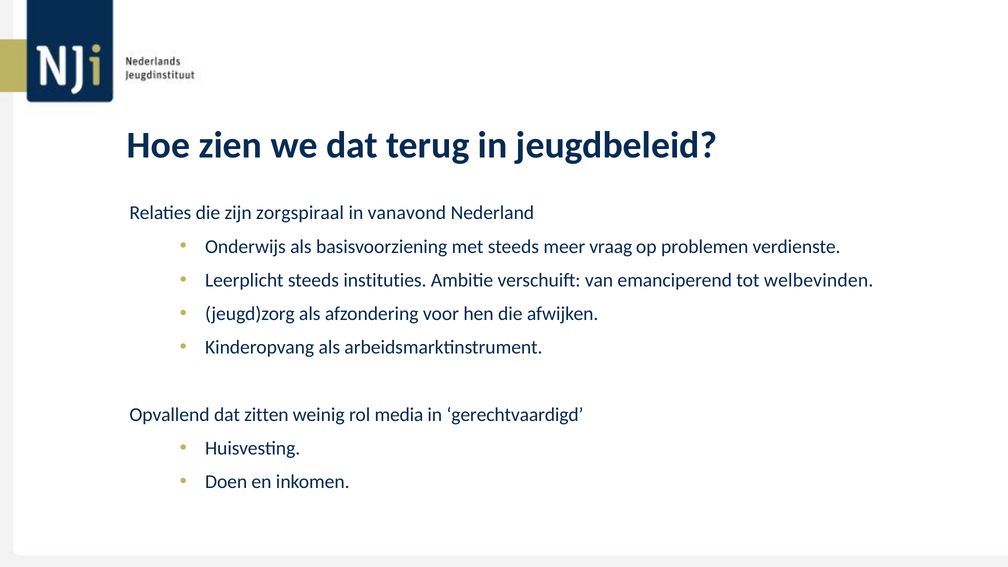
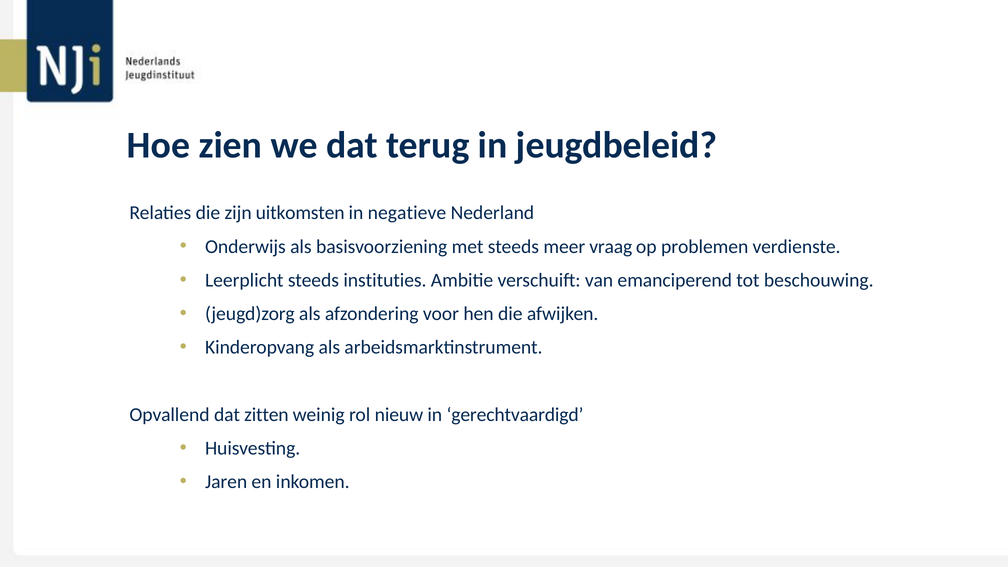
zorgspiraal: zorgspiraal -> uitkomsten
vanavond: vanavond -> negatieve
welbevinden: welbevinden -> beschouwing
media: media -> nieuw
Doen: Doen -> Jaren
